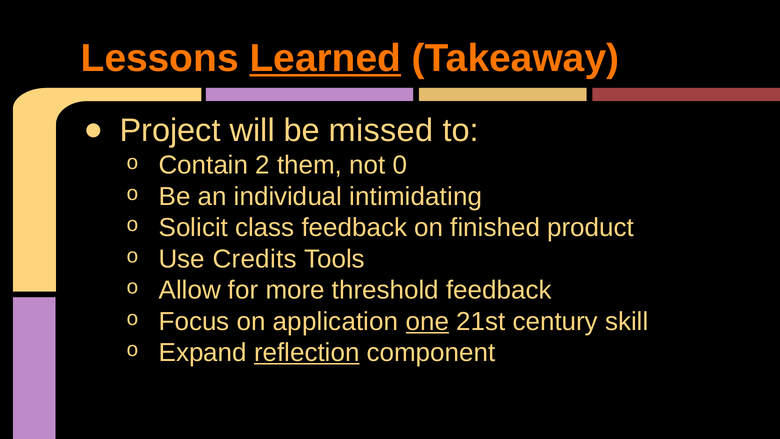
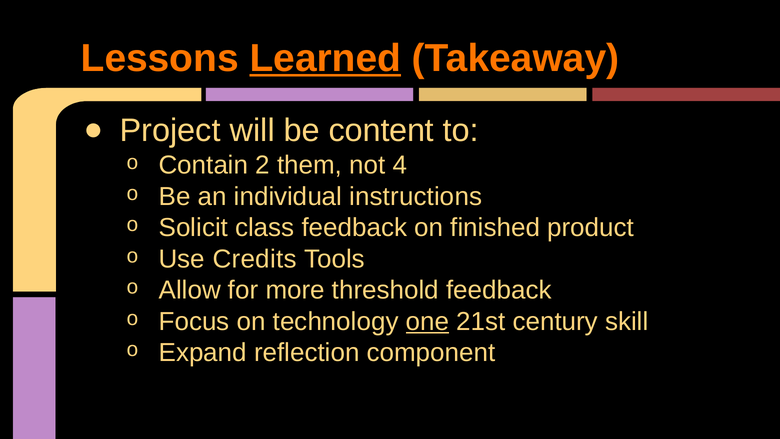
missed: missed -> content
0: 0 -> 4
intimidating: intimidating -> instructions
application: application -> technology
reflection underline: present -> none
